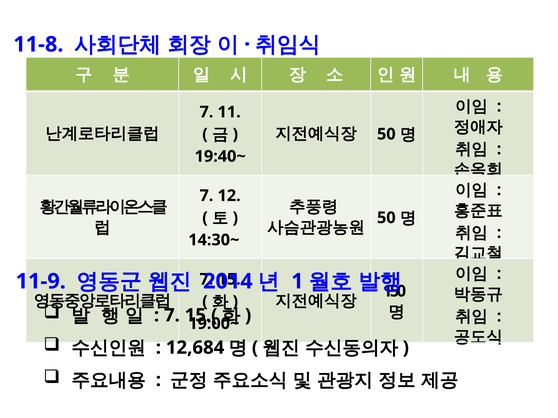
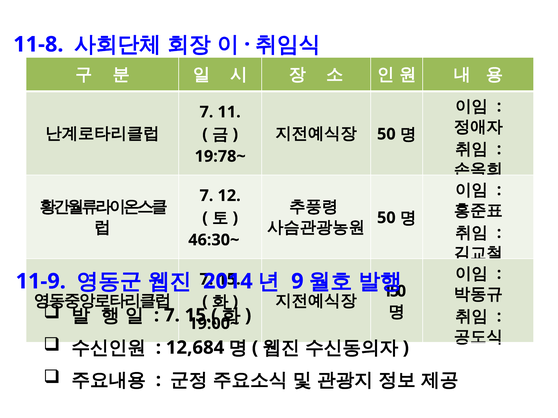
19:40~: 19:40~ -> 19:78~
14:30~: 14:30~ -> 46:30~
1: 1 -> 9
